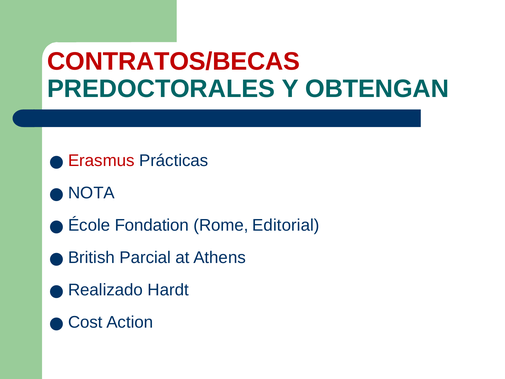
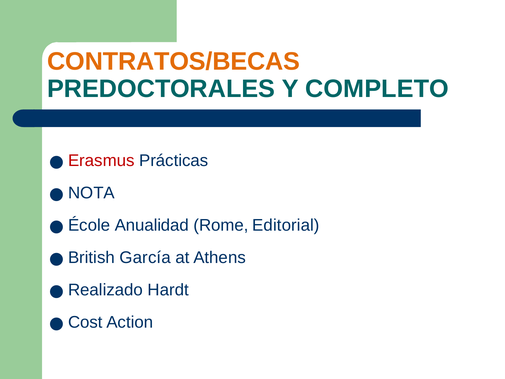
CONTRATOS/BECAS colour: red -> orange
OBTENGAN: OBTENGAN -> COMPLETO
Fondation: Fondation -> Anualidad
Parcial: Parcial -> García
